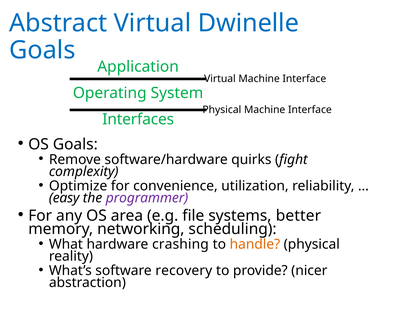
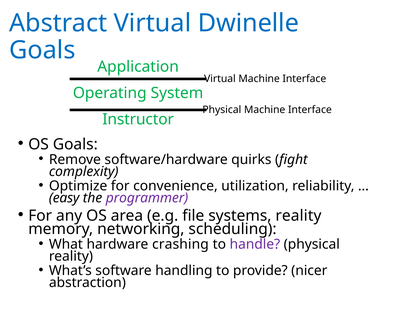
Interfaces: Interfaces -> Instructor
systems better: better -> reality
handle colour: orange -> purple
recovery: recovery -> handling
